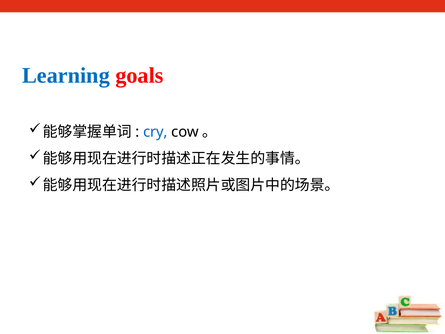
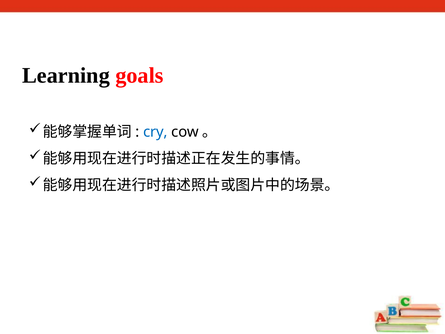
Learning colour: blue -> black
